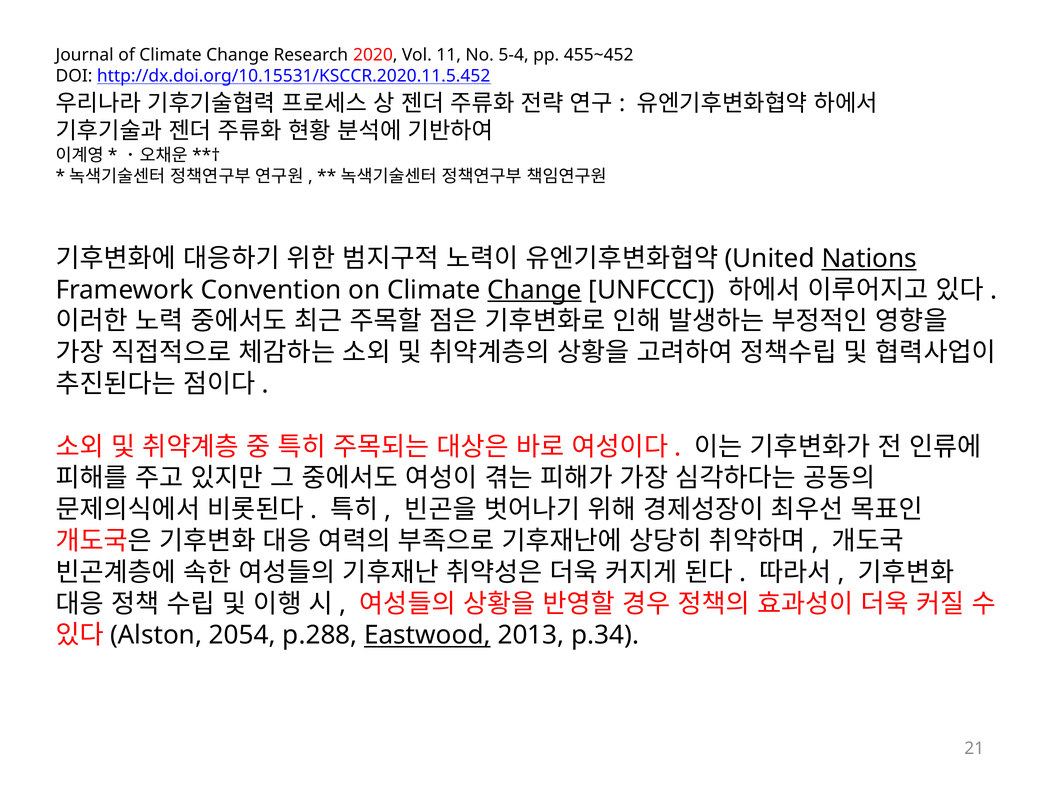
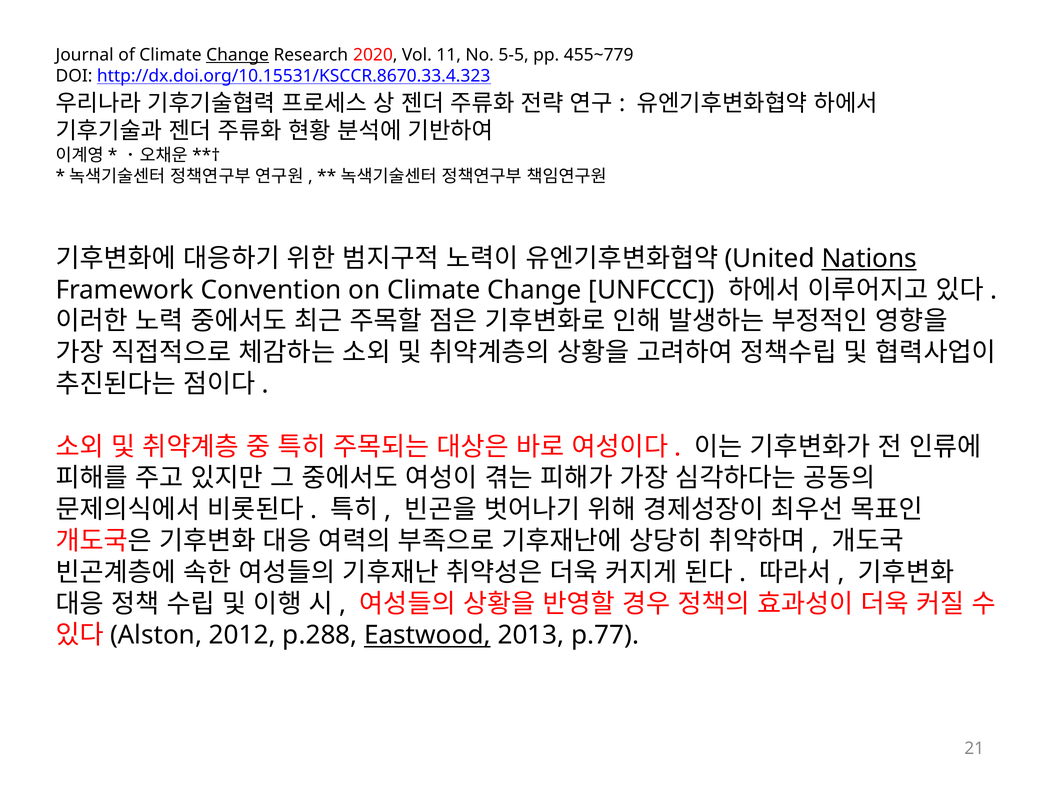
Change at (238, 55) underline: none -> present
5-4: 5-4 -> 5-5
455~452: 455~452 -> 455~779
http://dx.doi.org/10.15531/KSCCR.2020.11.5.452: http://dx.doi.org/10.15531/KSCCR.2020.11.5.452 -> http://dx.doi.org/10.15531/KSCCR.8670.33.4.323
Change at (534, 290) underline: present -> none
2054: 2054 -> 2012
p.34: p.34 -> p.77
